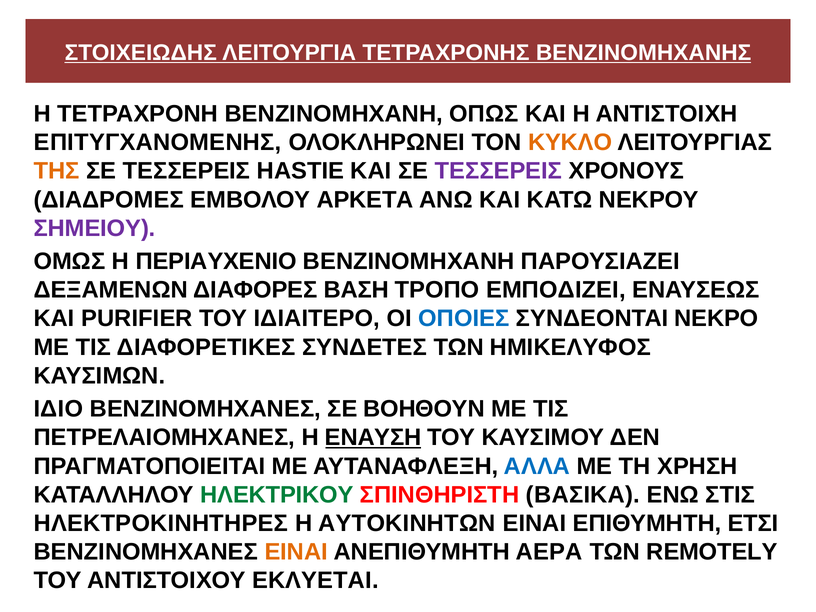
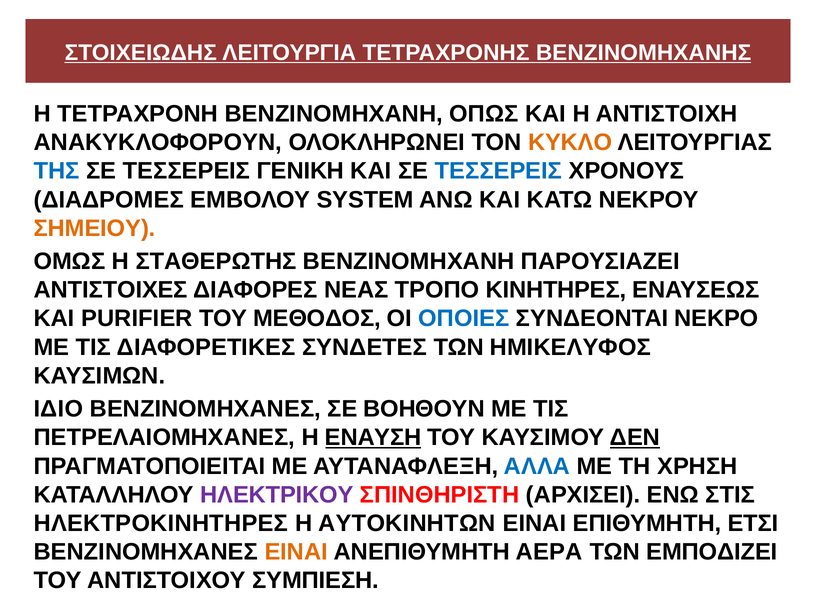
ΕΠΙΤΥΓΧΑΝΟΜΕΝΗΣ: ΕΠΙΤΥΓΧΑΝΟΜΕΝΗΣ -> ΑΝΑΚΥΚΛΟΦΟΡΟΥΝ
ΤΗΣ colour: orange -> blue
HASTIE: HASTIE -> ΓΕΝΙΚΗ
ΤΕΣΣΕΡΕΙΣ at (499, 171) colour: purple -> blue
ΑΡΚΕΤΑ: ΑΡΚΕΤΑ -> SYSTEM
ΣΗΜΕΙΟΥ colour: purple -> orange
ΠΕΡΙΑΥΧΕΝΙΟ: ΠΕΡΙΑΥΧΕΝΙΟ -> ΣΤΑΘΕΡΩΤΗΣ
ΔΕΞΑΜΕΝΩΝ: ΔΕΞΑΜΕΝΩΝ -> ΑΝΤΙΣΤΟΙΧΕΣ
ΒΑΣΗ: ΒΑΣΗ -> ΝΕΑΣ
ΕΜΠΟΔΙΖΕΙ: ΕΜΠΟΔΙΖΕΙ -> ΚΙΝΗΤΗΡΕΣ
ΙΔΙΑΙΤΕΡΟ: ΙΔΙΑΙΤΕΡΟ -> ΜΕΘΟΔΟΣ
ΔΕΝ underline: none -> present
ΗΛΕΚΤΡΙΚΟΥ colour: green -> purple
ΒΑΣΙΚΑ: ΒΑΣΙΚΑ -> ΑΡΧΙΣΕΙ
REMOTELY: REMOTELY -> ΕΜΠΟΔΙΖΕΙ
ΕΚΛΥΕΤΑΙ: ΕΚΛΥΕΤΑΙ -> ΣΥΜΠΙΕΣΗ
